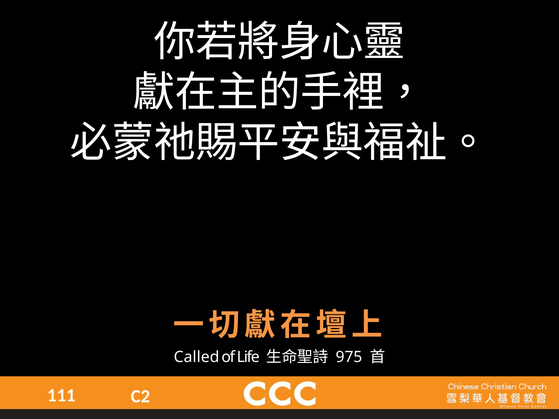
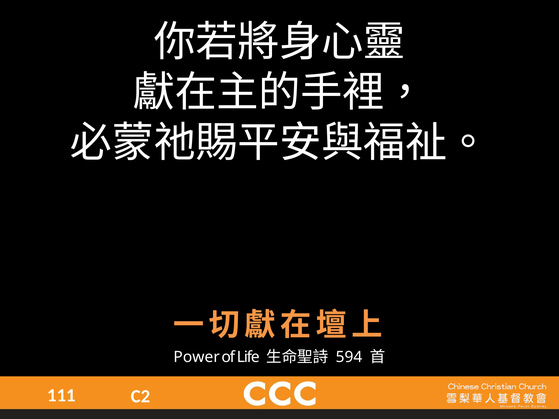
Called: Called -> Power
975: 975 -> 594
